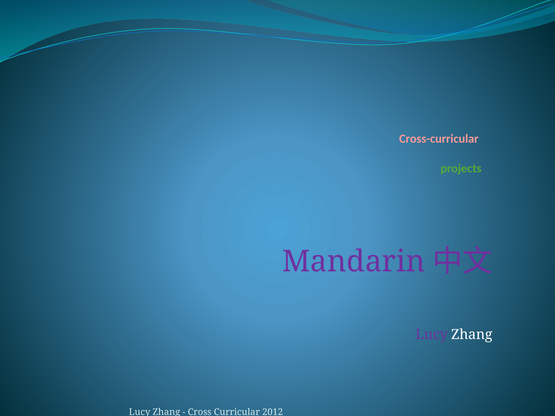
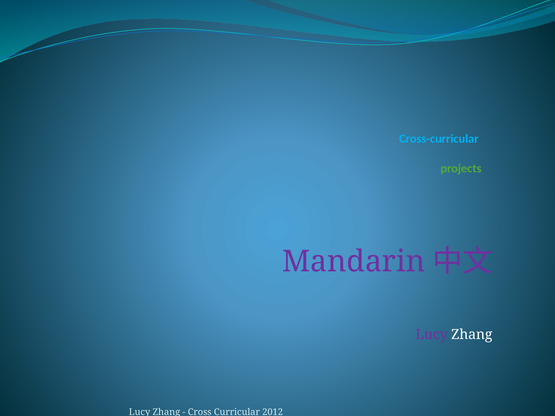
Cross-curricular colour: pink -> light blue
